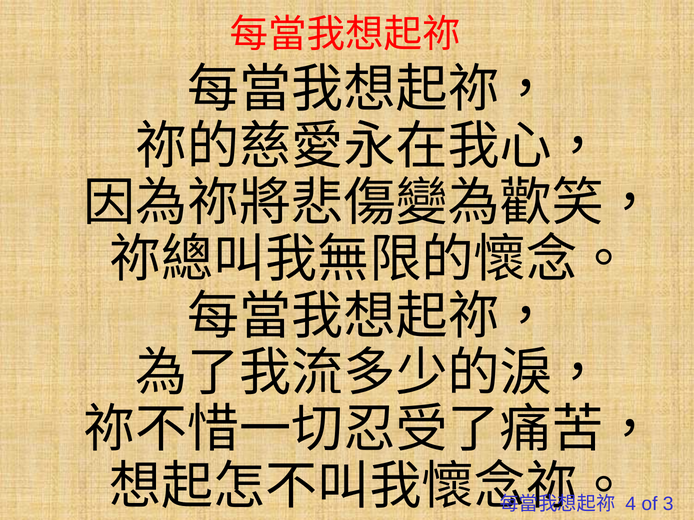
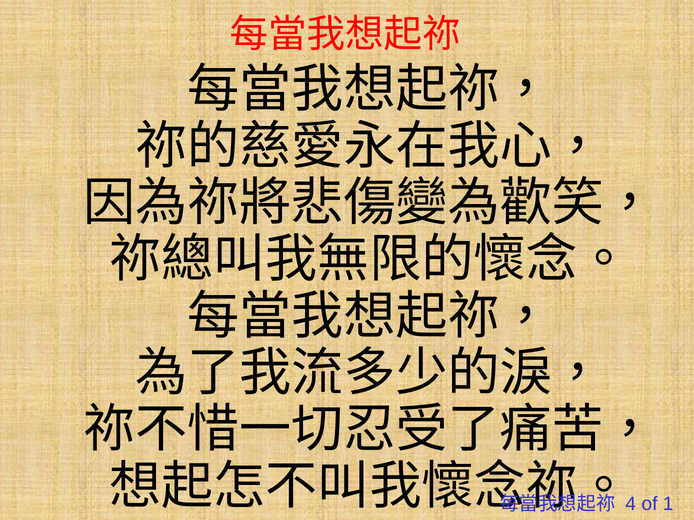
3: 3 -> 1
